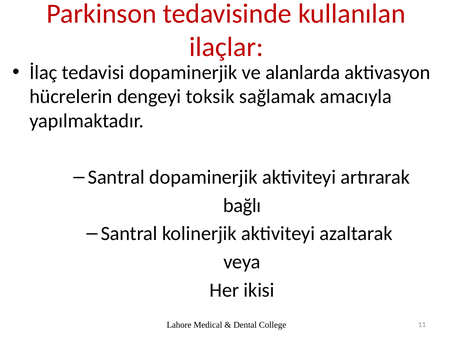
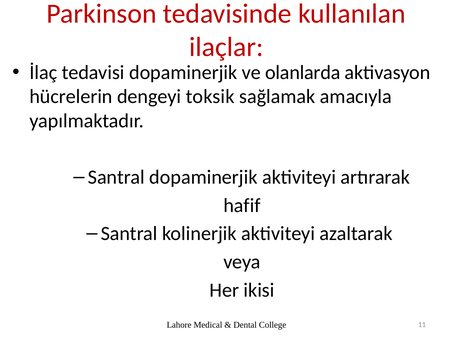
alanlarda: alanlarda -> olanlarda
bağlı: bağlı -> hafif
